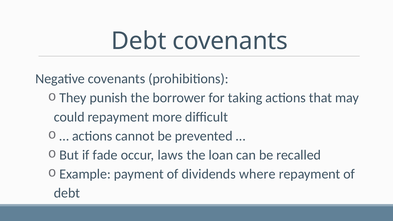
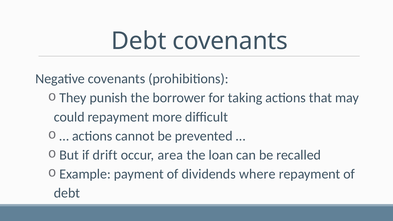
fade: fade -> drift
laws: laws -> area
